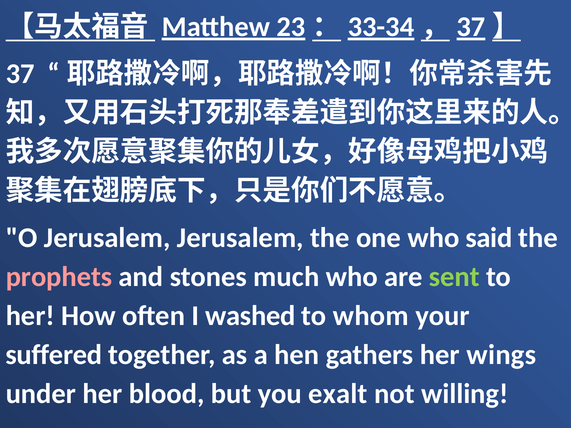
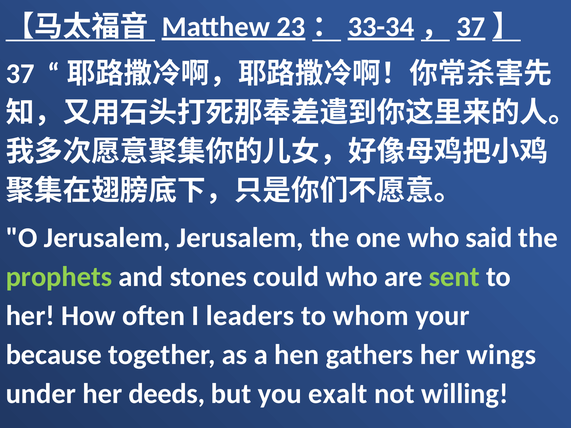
prophets colour: pink -> light green
much: much -> could
washed: washed -> leaders
suffered: suffered -> because
blood: blood -> deeds
